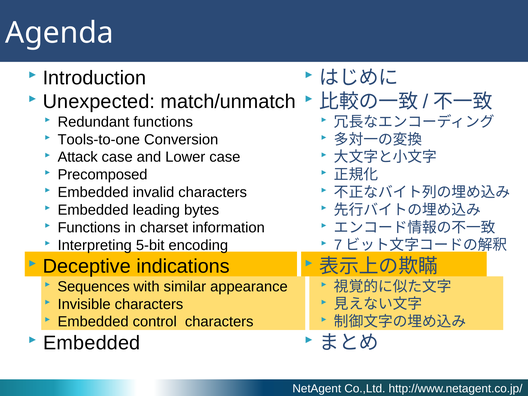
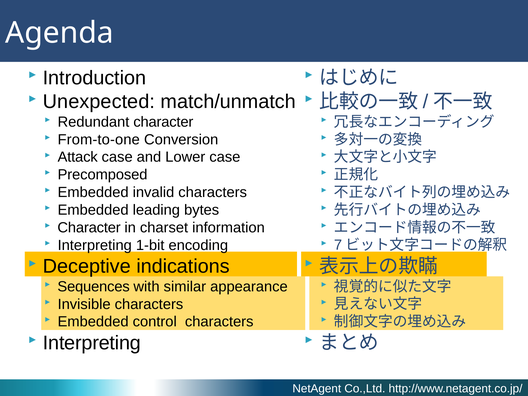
Redundant functions: functions -> character
Tools-to-one: Tools-to-one -> From-to-one
Functions at (89, 228): Functions -> Character
5-bit: 5-bit -> 1-bit
Embedded at (92, 343): Embedded -> Interpreting
